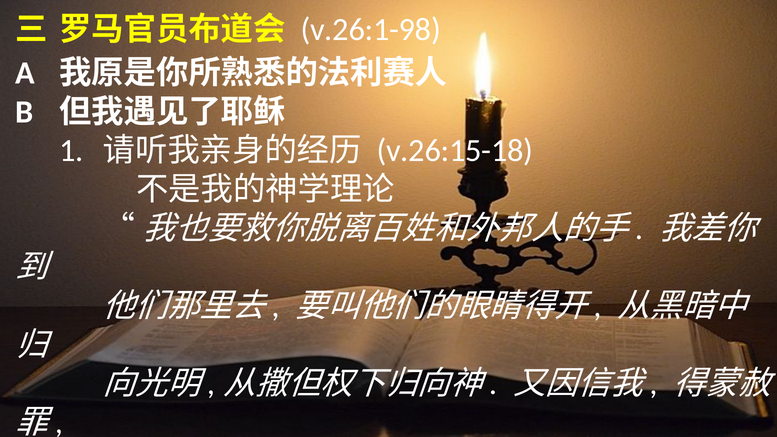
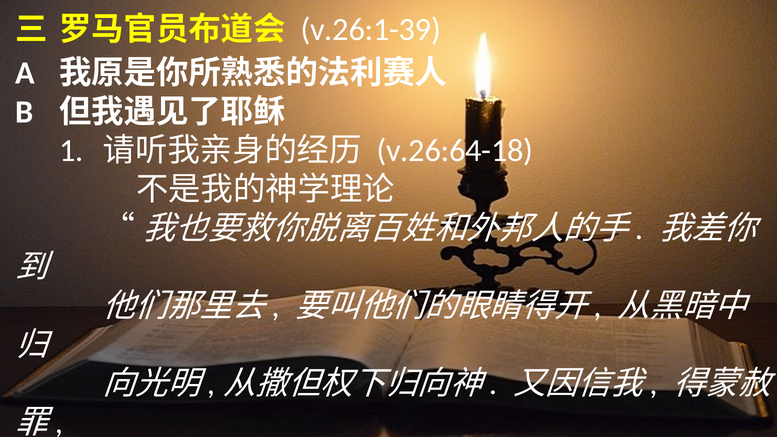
v.26:1-98: v.26:1-98 -> v.26:1-39
v.26:15-18: v.26:15-18 -> v.26:64-18
